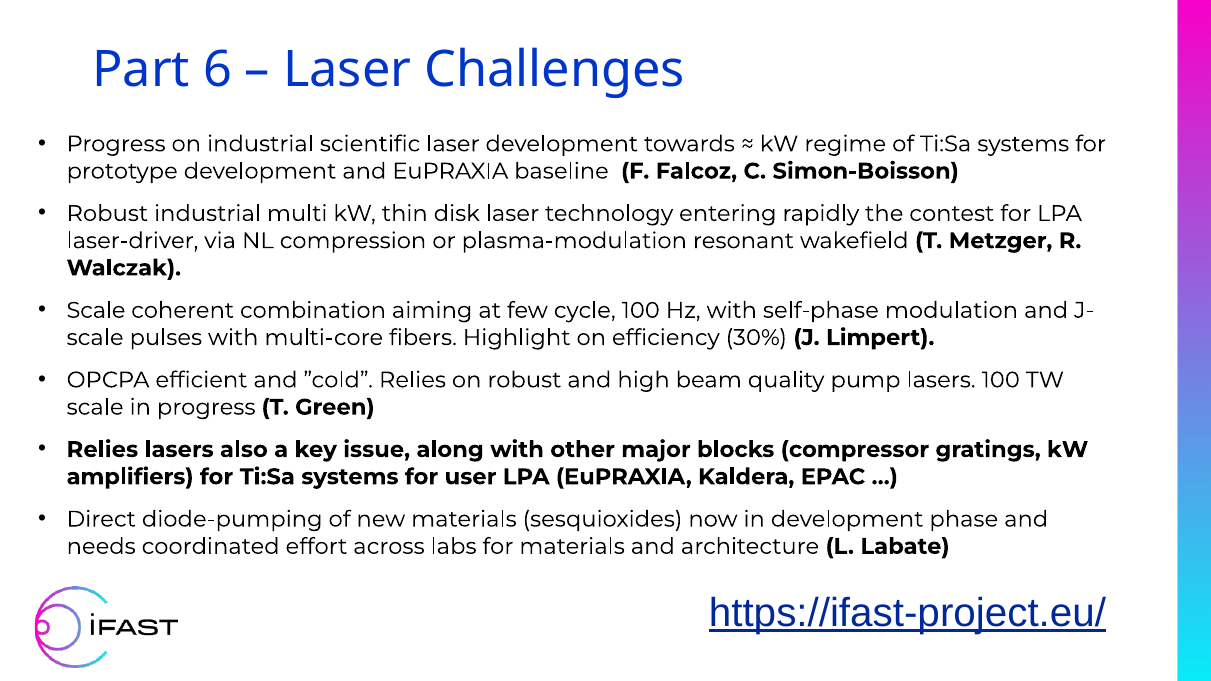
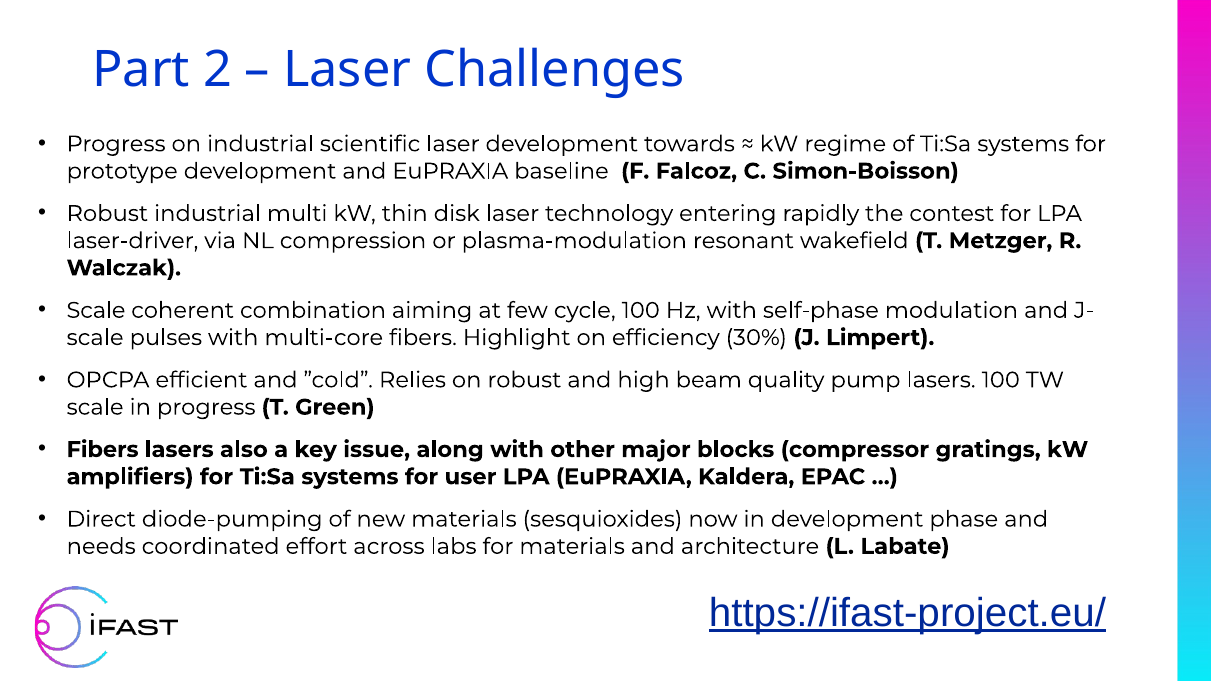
6: 6 -> 2
Relies at (102, 450): Relies -> Fibers
